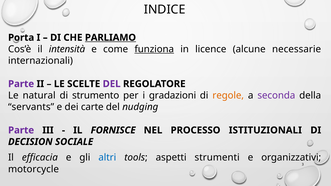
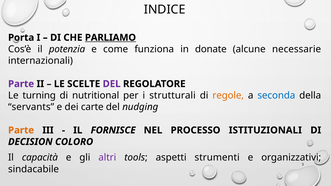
intensità: intensità -> potenzia
funziona underline: present -> none
licence: licence -> donate
natural: natural -> turning
strumento: strumento -> nutritional
gradazioni: gradazioni -> strutturali
seconda colour: purple -> blue
Parte at (21, 130) colour: purple -> orange
SOCIALE: SOCIALE -> COLORO
efficacia: efficacia -> capacità
altri colour: blue -> purple
motorcycle: motorcycle -> sindacabile
